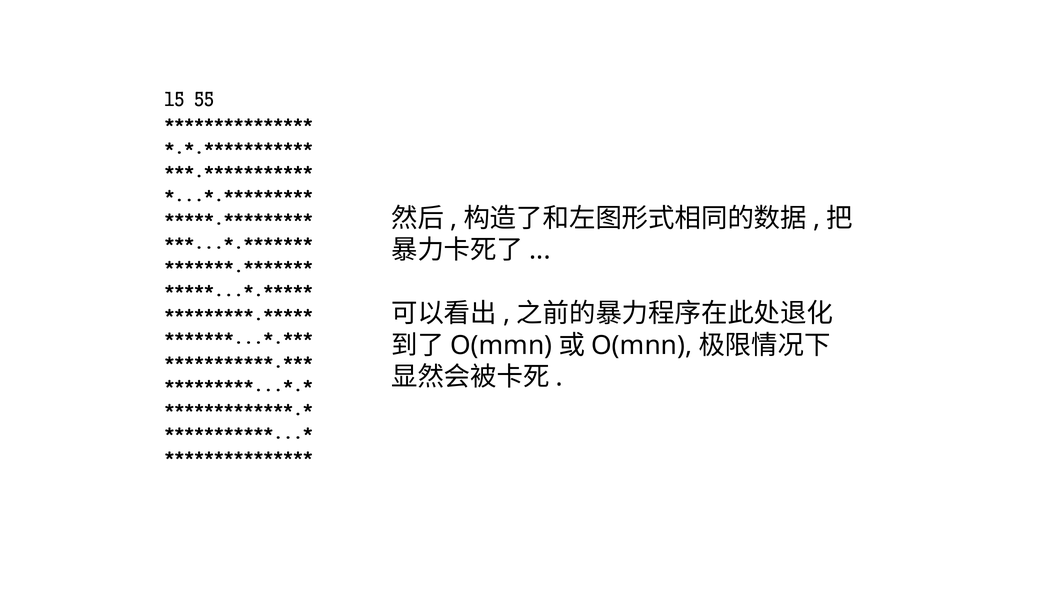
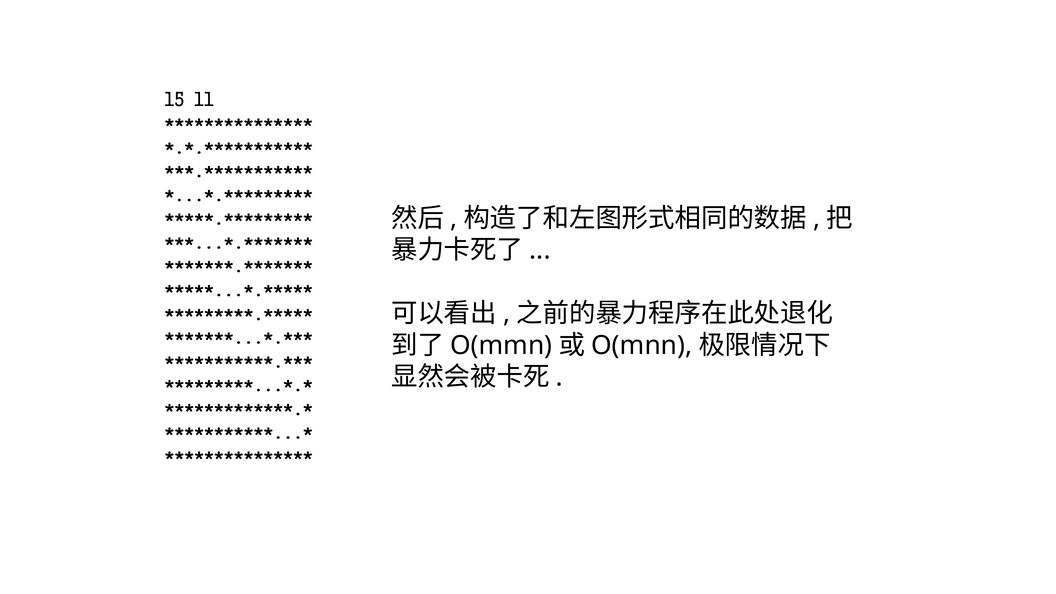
55: 55 -> 11
